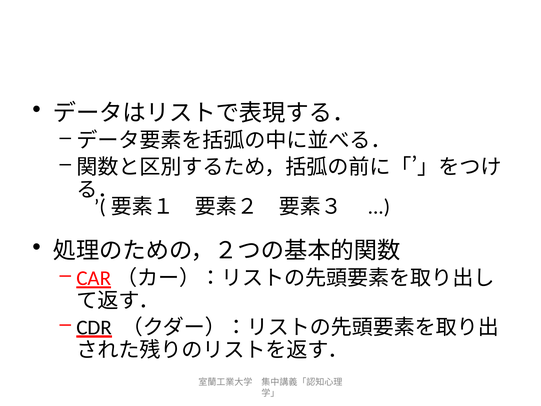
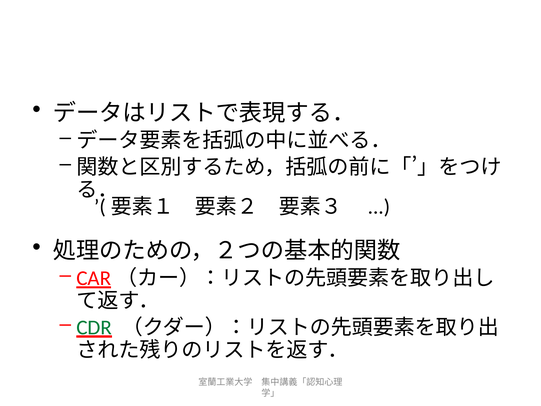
CDR colour: black -> green
